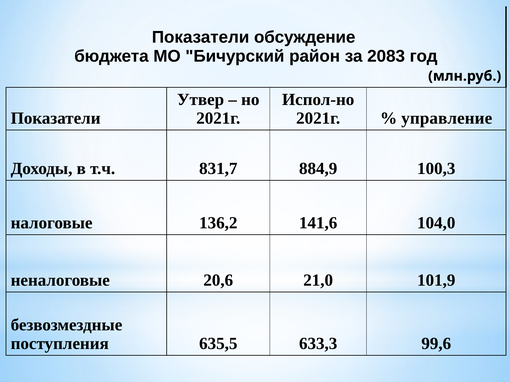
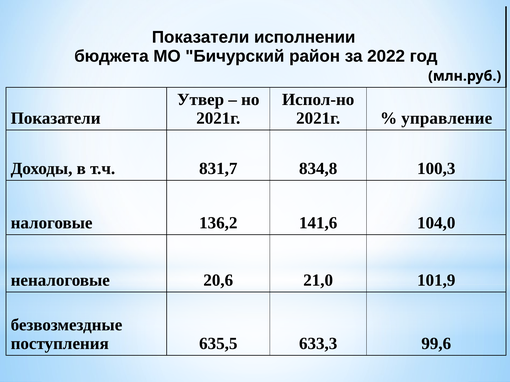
обсуждение: обсуждение -> исполнении
2083: 2083 -> 2022
884,9: 884,9 -> 834,8
